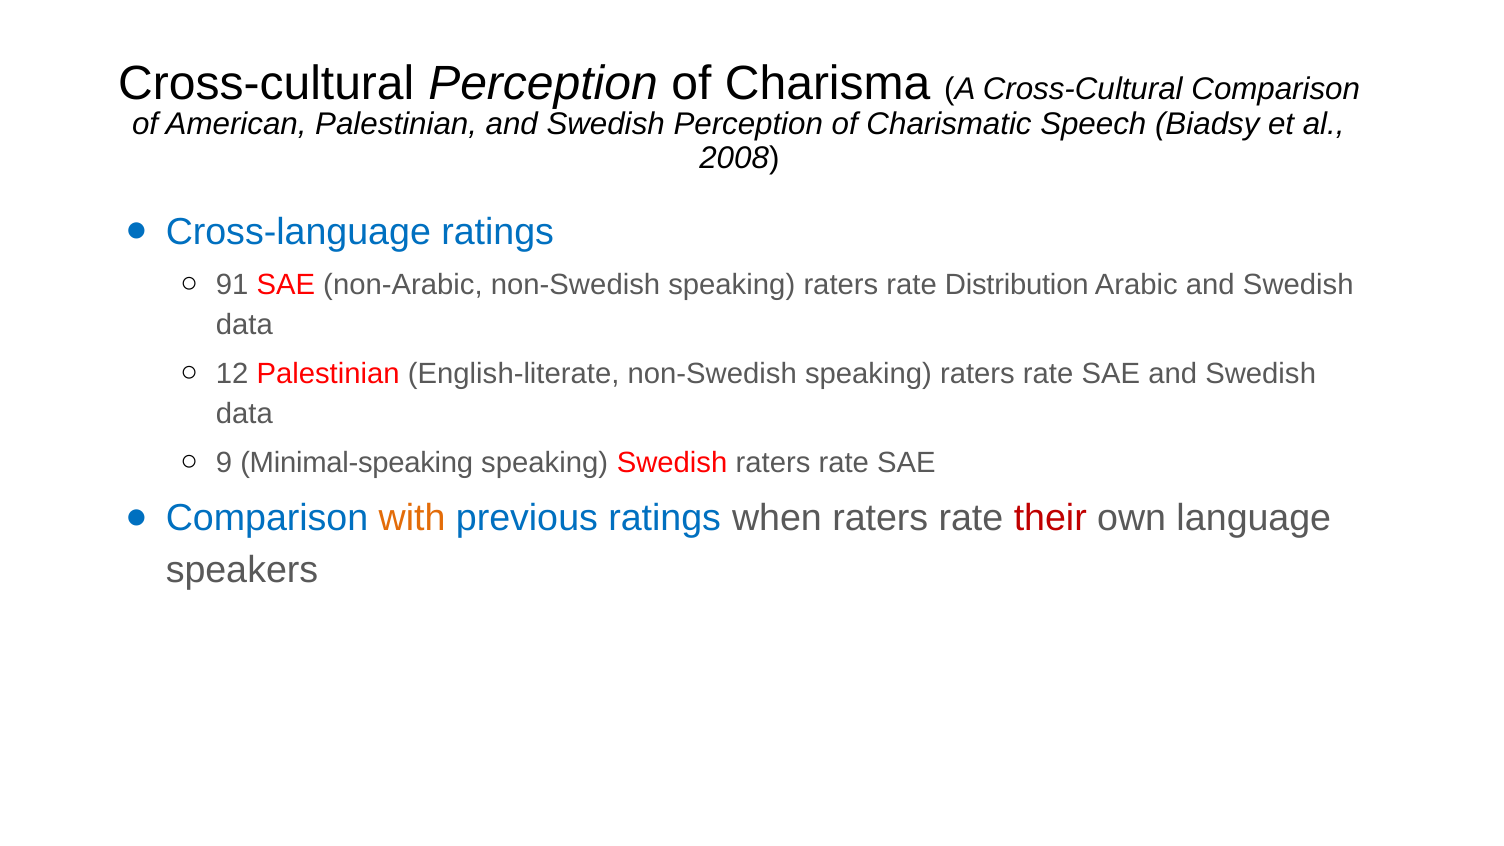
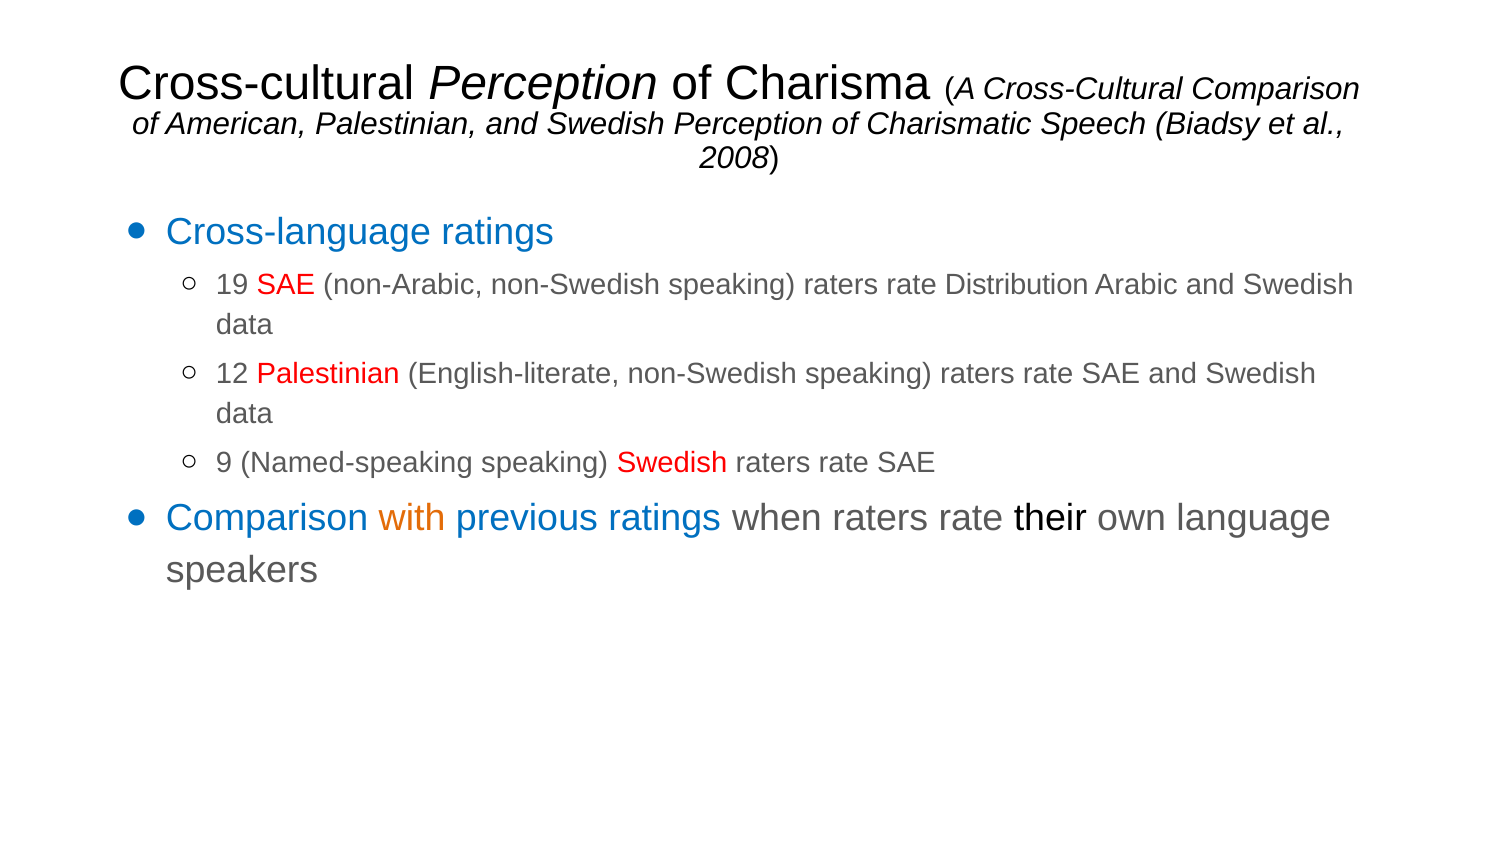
91: 91 -> 19
Minimal-speaking: Minimal-speaking -> Named-speaking
their colour: red -> black
